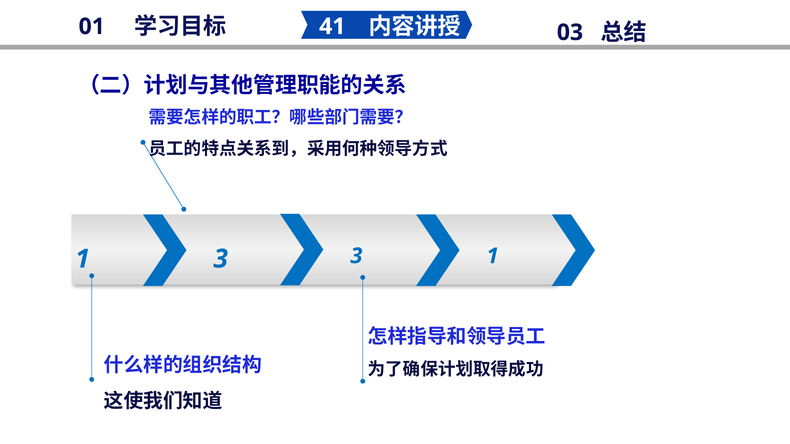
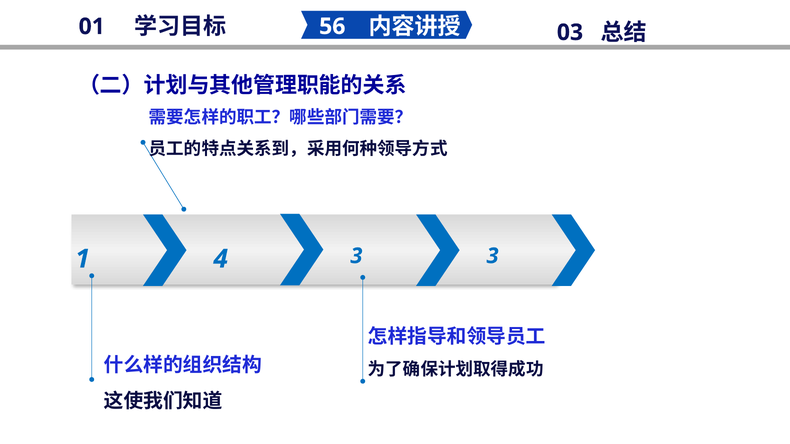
41: 41 -> 56
1 3: 3 -> 4
3 1: 1 -> 3
